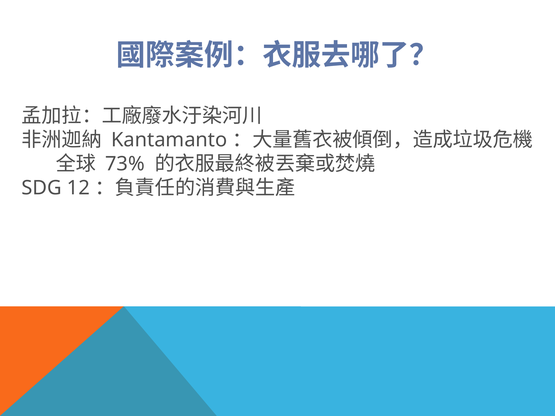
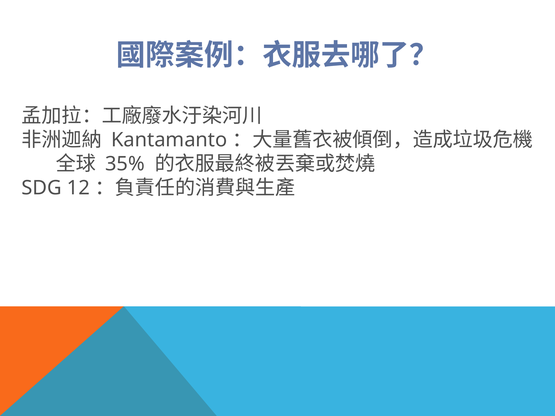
73%: 73% -> 35%
